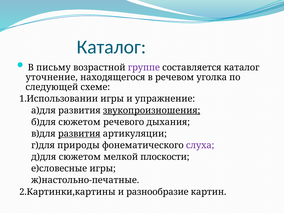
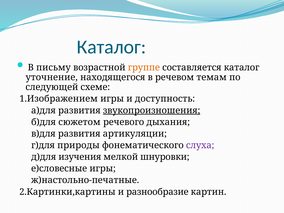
группе colour: purple -> orange
уголка: уголка -> темам
1.Использовании: 1.Использовании -> 1.Изображением
упражнение: упражнение -> доступность
развития at (79, 134) underline: present -> none
д)для сюжетом: сюжетом -> изучения
плоскости: плоскости -> шнуровки
